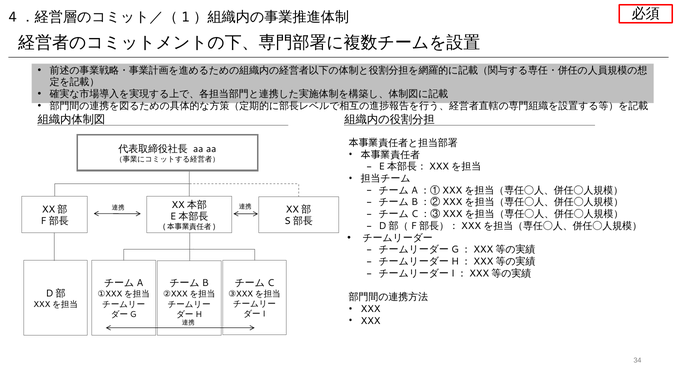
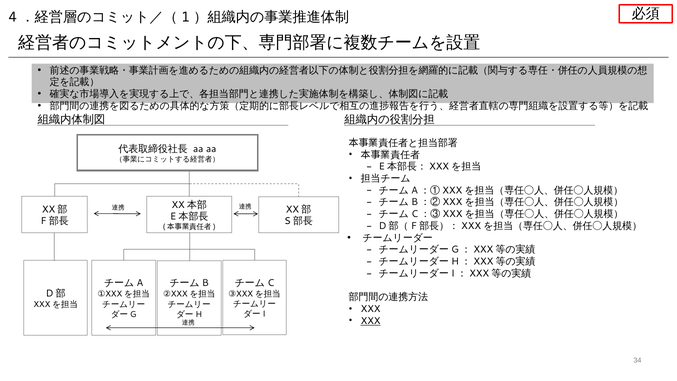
XXX at (371, 321) underline: none -> present
